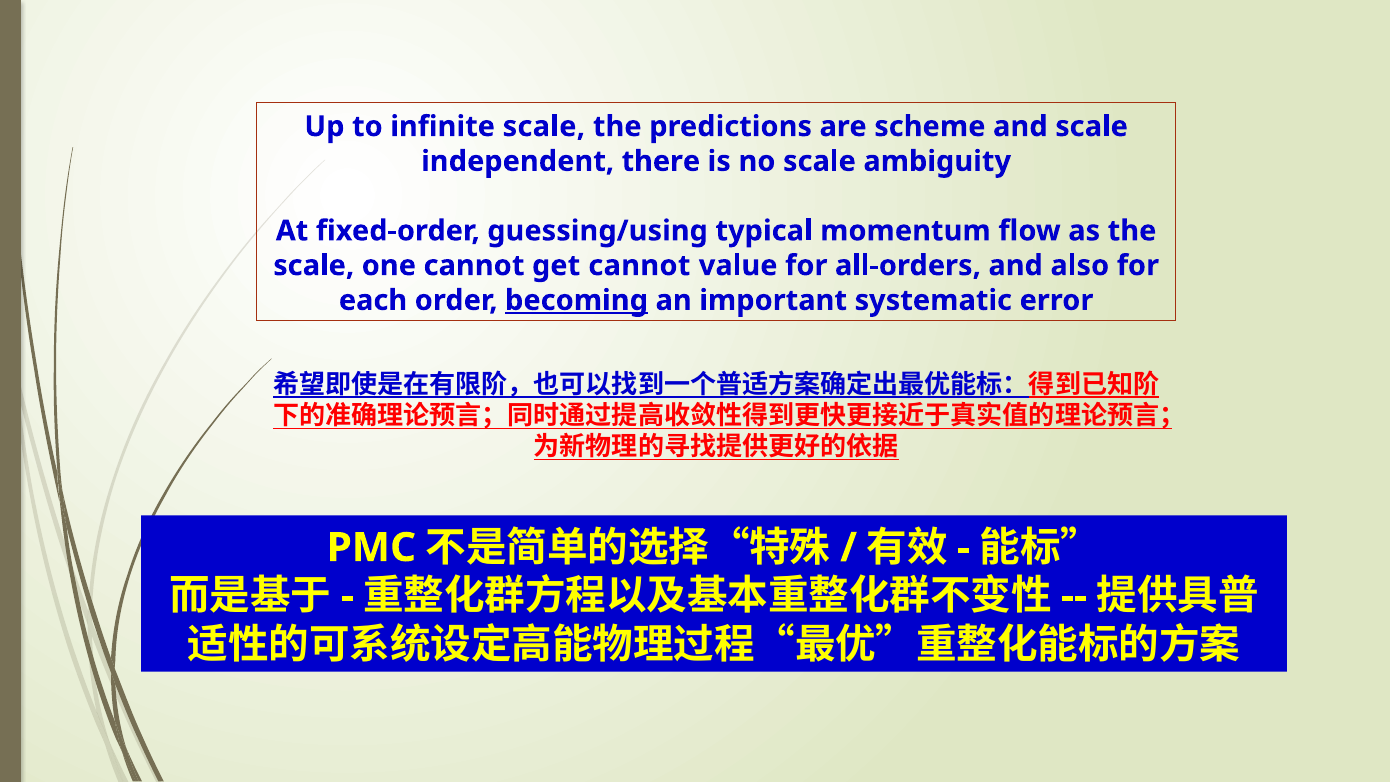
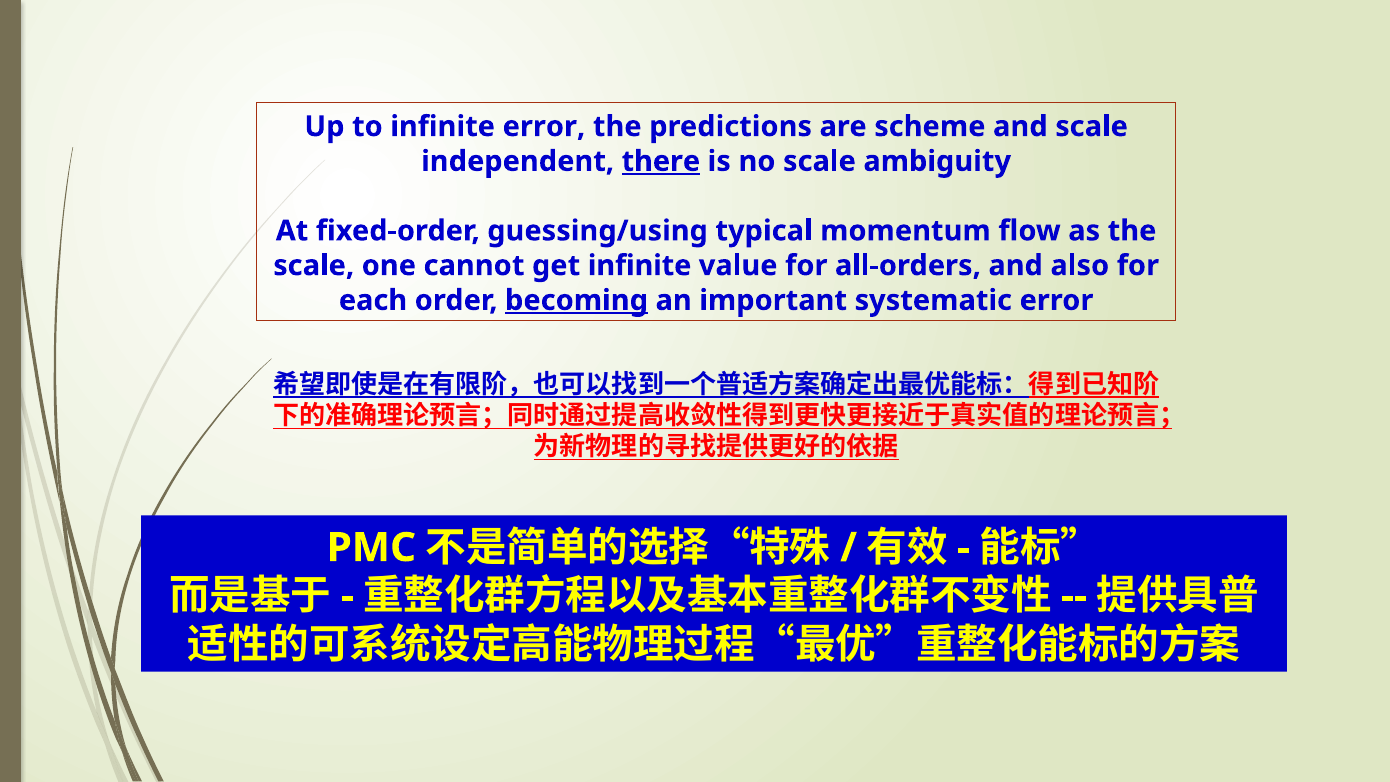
infinite scale: scale -> error
there underline: none -> present
get cannot: cannot -> infinite
